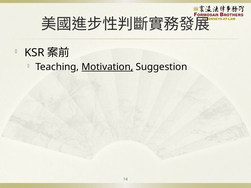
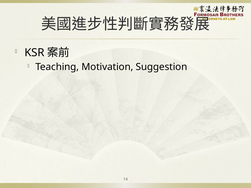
Motivation underline: present -> none
